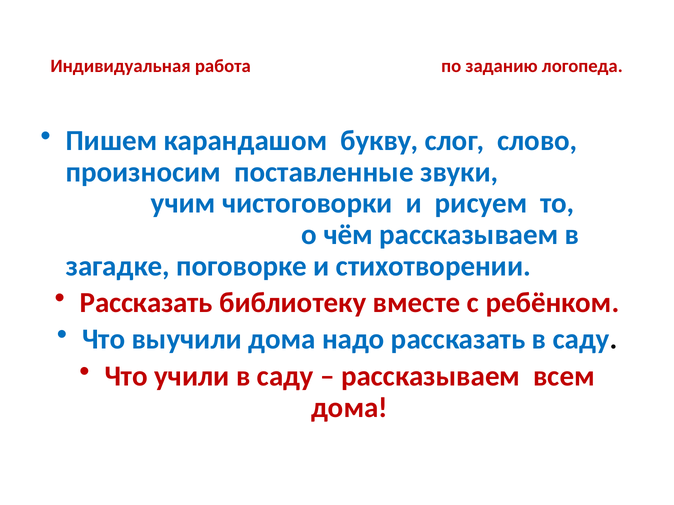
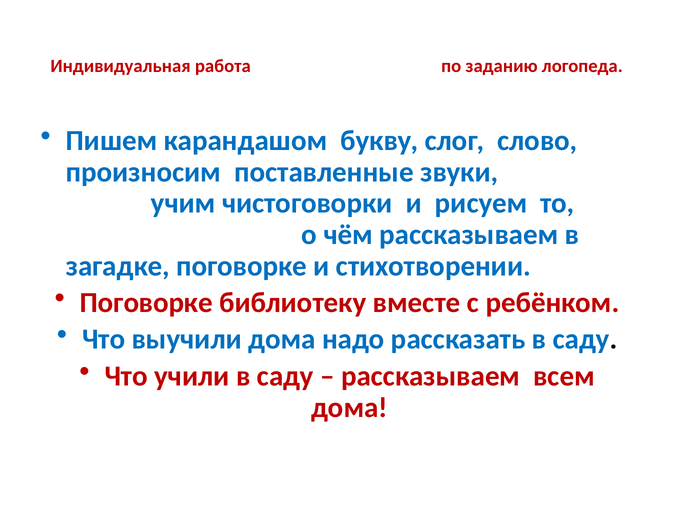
Рассказать at (146, 303): Рассказать -> Поговорке
